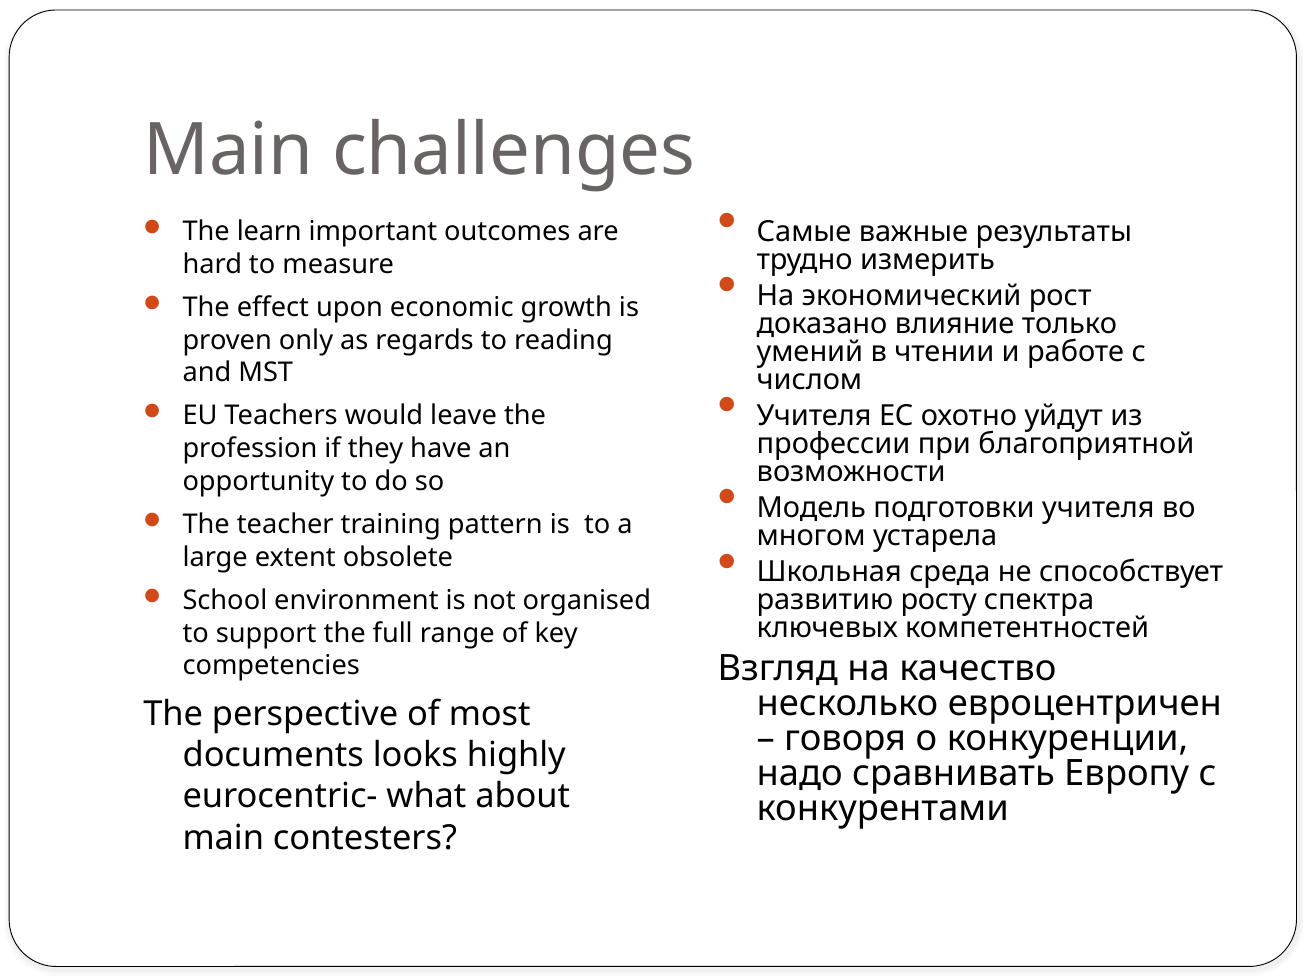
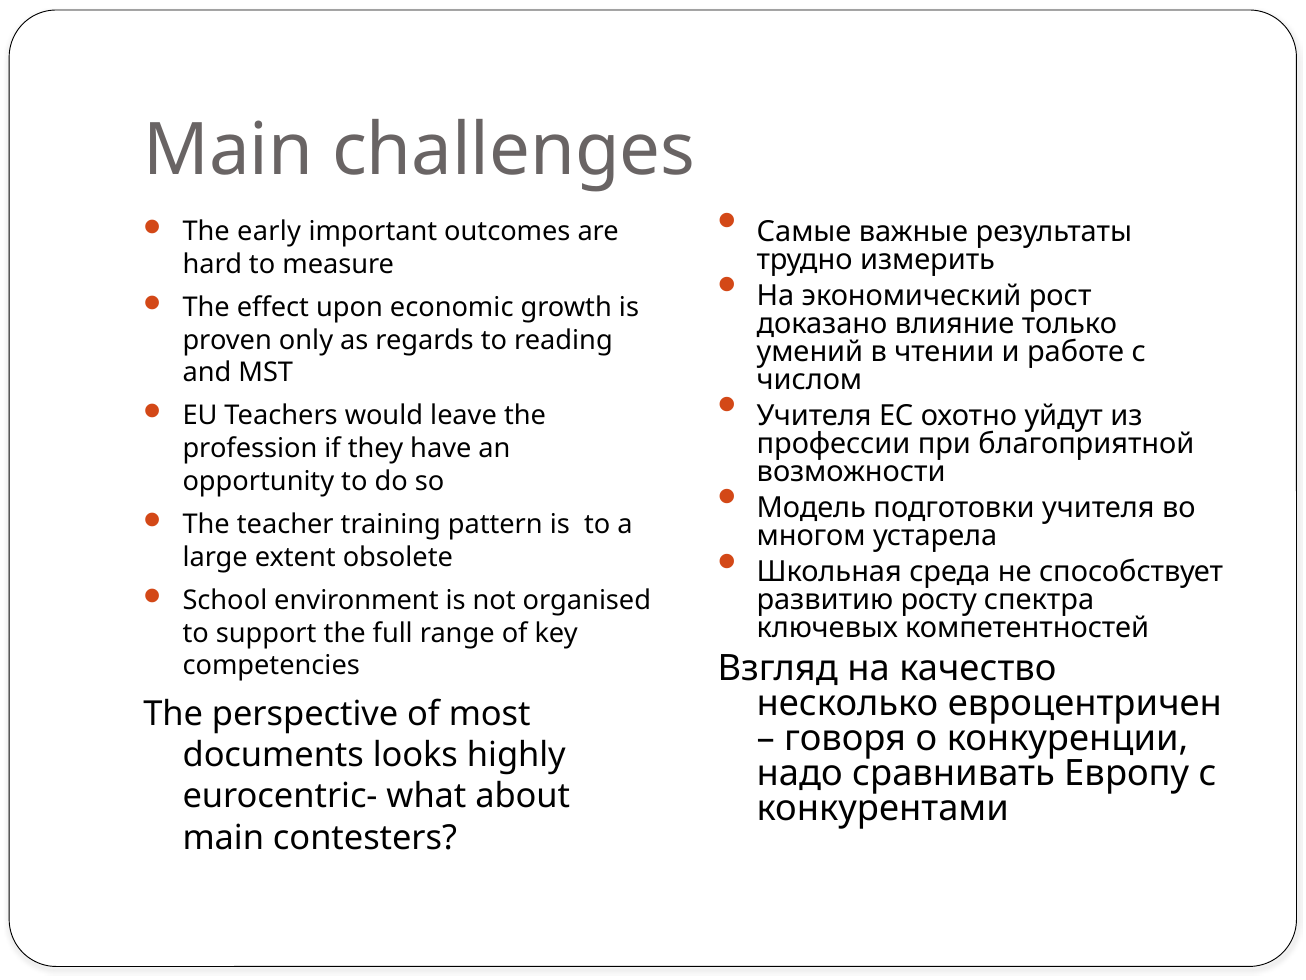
learn: learn -> early
